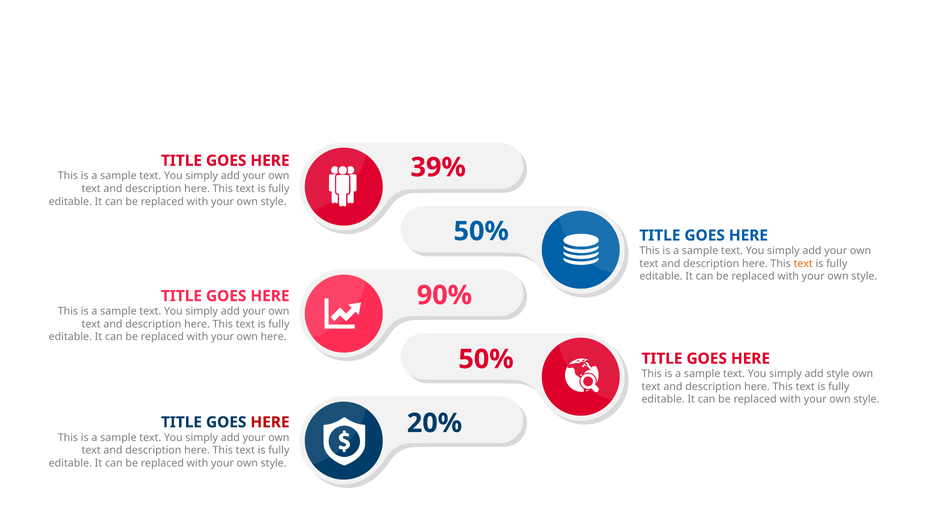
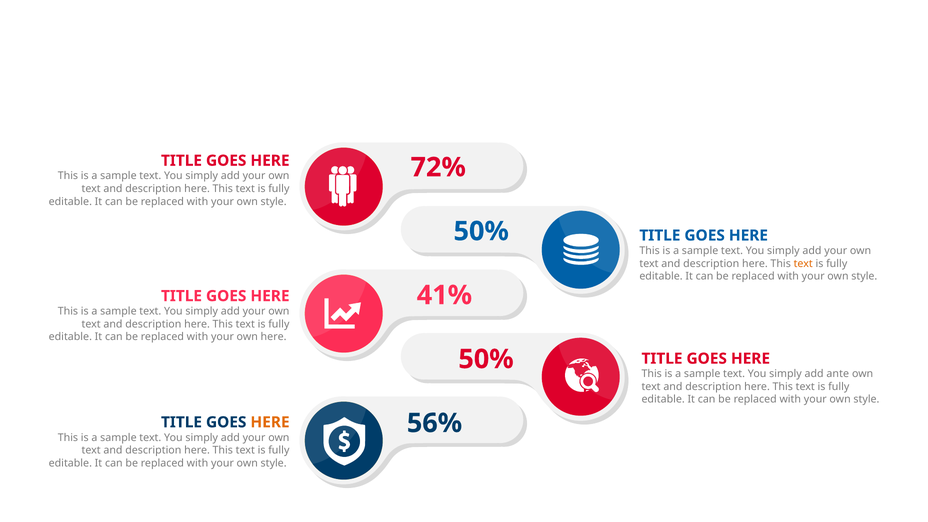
39%: 39% -> 72%
90%: 90% -> 41%
add style: style -> ante
20%: 20% -> 56%
HERE at (270, 422) colour: red -> orange
